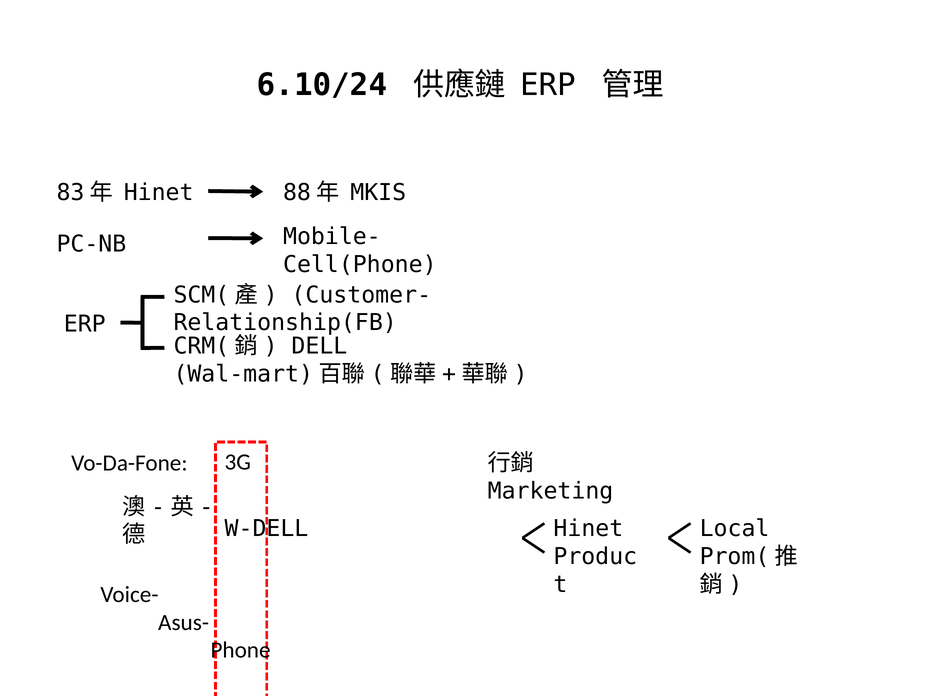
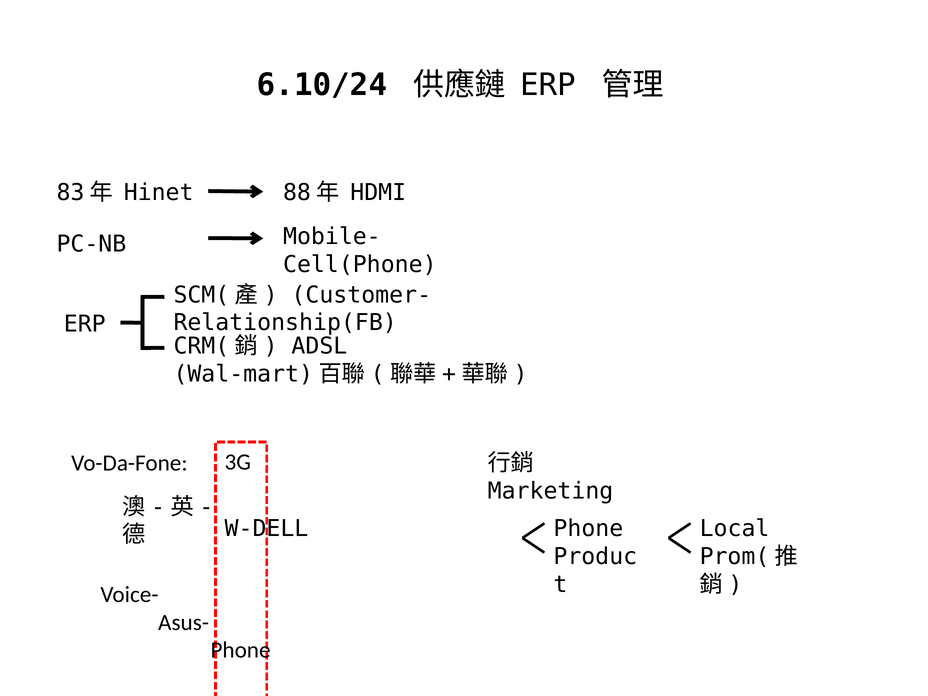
MKIS: MKIS -> HDMI
DELL: DELL -> ADSL
Hinet at (588, 529): Hinet -> Phone
